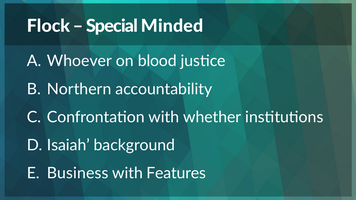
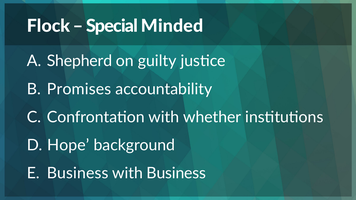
Whoever: Whoever -> Shepherd
blood: blood -> guilty
Northern: Northern -> Promises
Isaiah: Isaiah -> Hope
with Features: Features -> Business
